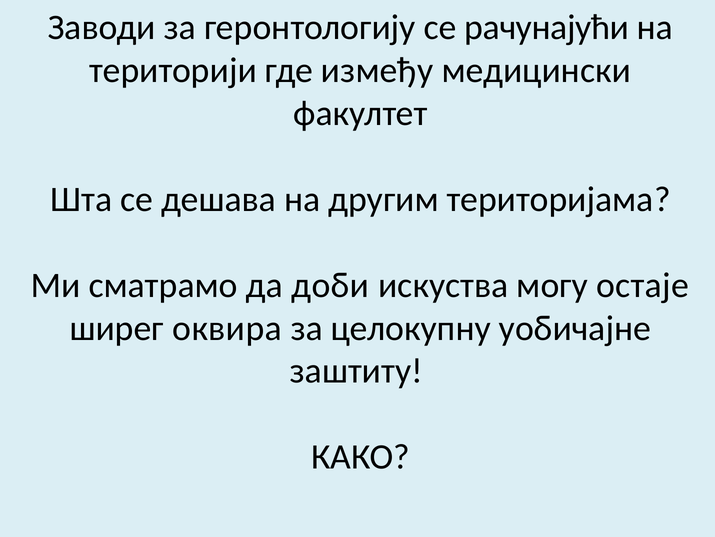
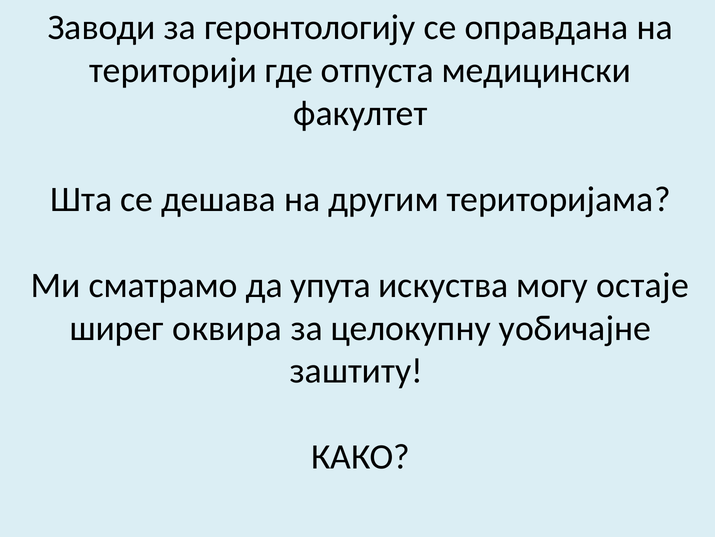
рачунајући: рачунајући -> оправдана
између: између -> отпуста
доби: доби -> упута
